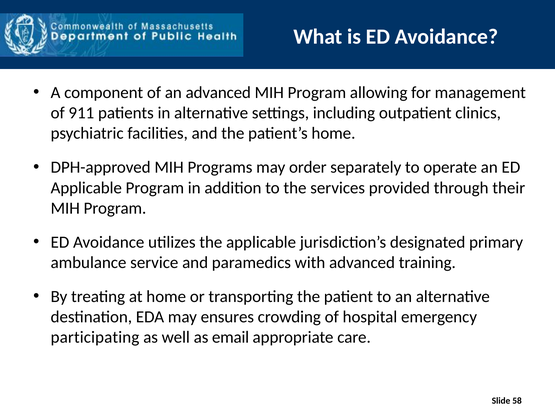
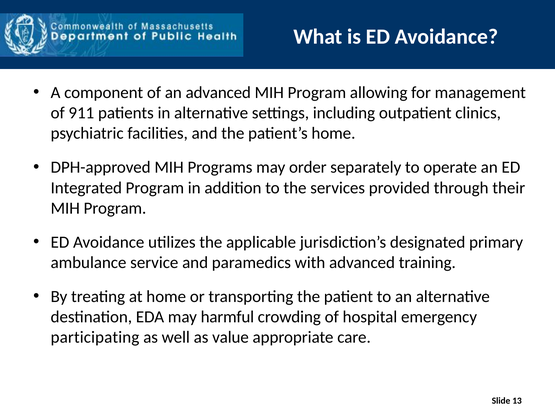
Applicable at (86, 187): Applicable -> Integrated
ensures: ensures -> harmful
email: email -> value
58: 58 -> 13
